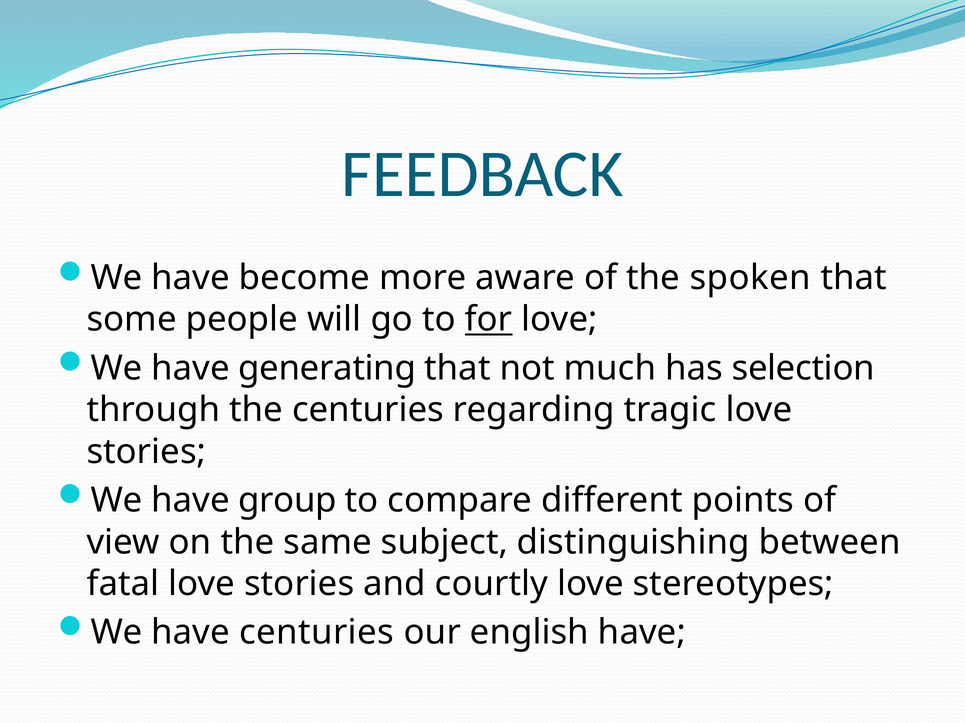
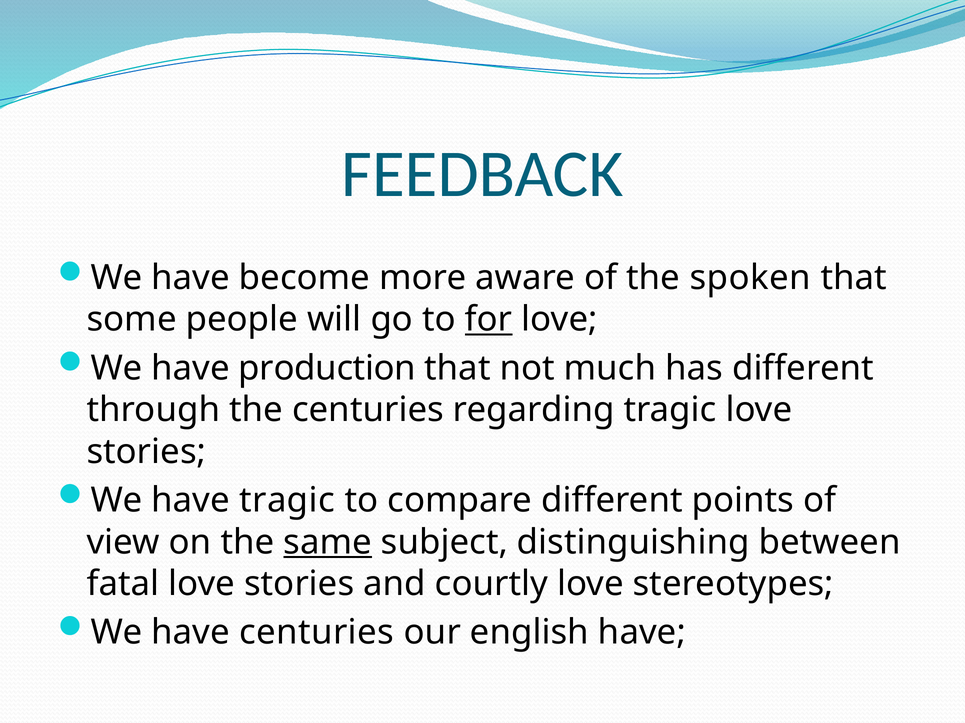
generating: generating -> production
has selection: selection -> different
have group: group -> tragic
same underline: none -> present
